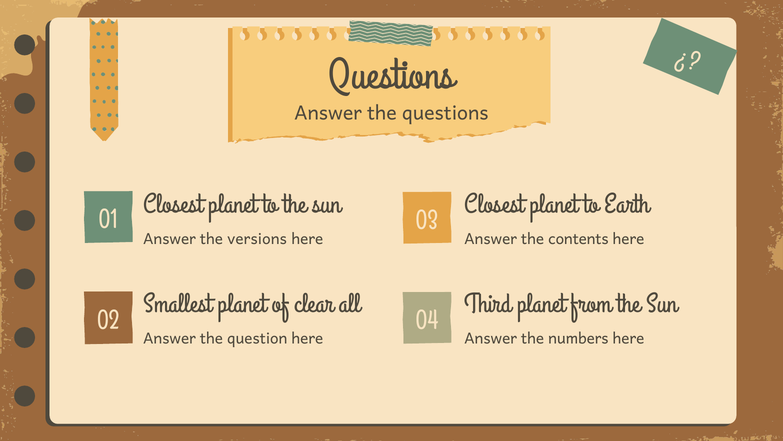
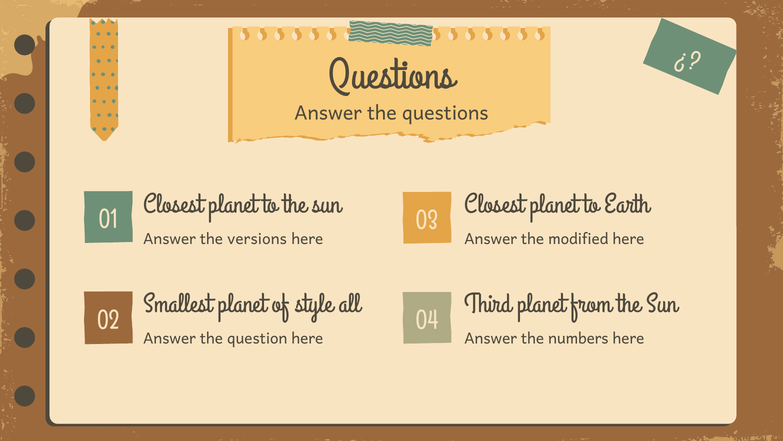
contents: contents -> modified
clear: clear -> style
